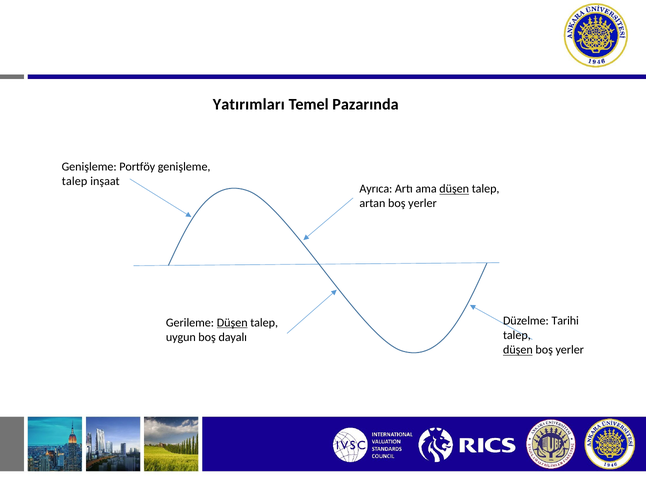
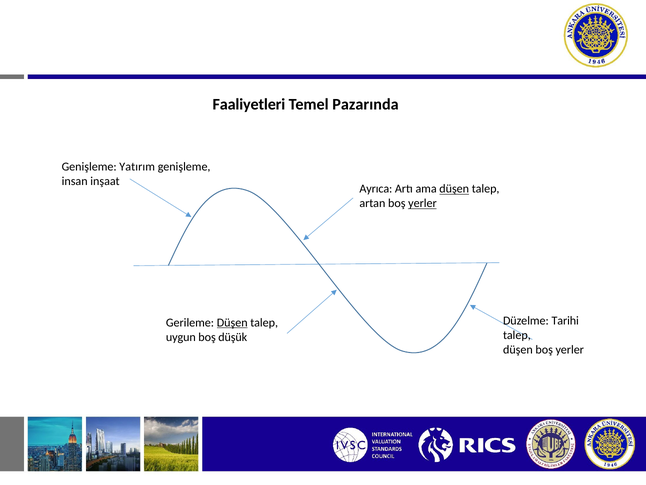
Yatırımları: Yatırımları -> Faaliyetleri
Portföy: Portföy -> Yatırım
talep at (75, 181): talep -> insan
yerler at (422, 203) underline: none -> present
dayalı: dayalı -> düşük
düşen at (518, 350) underline: present -> none
